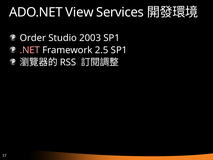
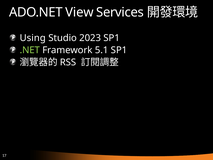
Order: Order -> Using
2003: 2003 -> 2023
.NET colour: pink -> light green
2.5: 2.5 -> 5.1
